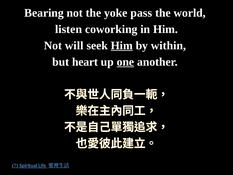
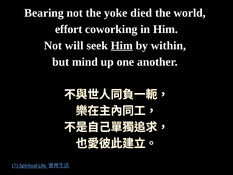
pass: pass -> died
listen: listen -> effort
heart: heart -> mind
one underline: present -> none
